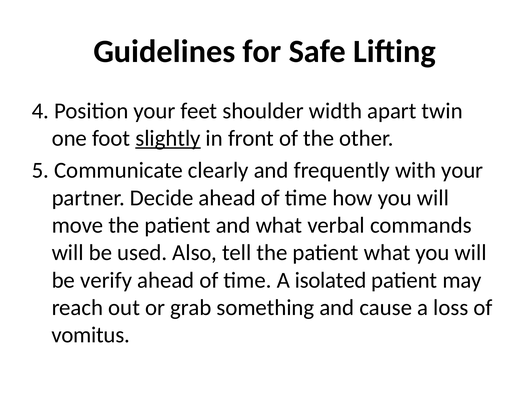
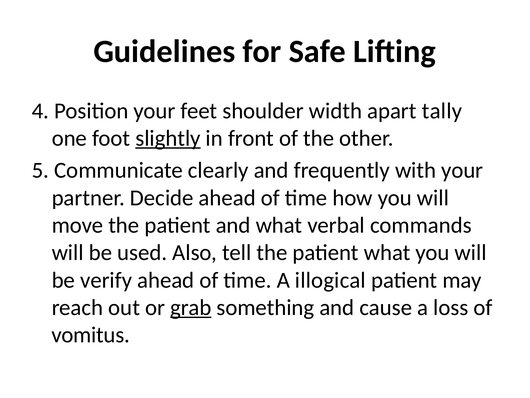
twin: twin -> tally
isolated: isolated -> illogical
grab underline: none -> present
